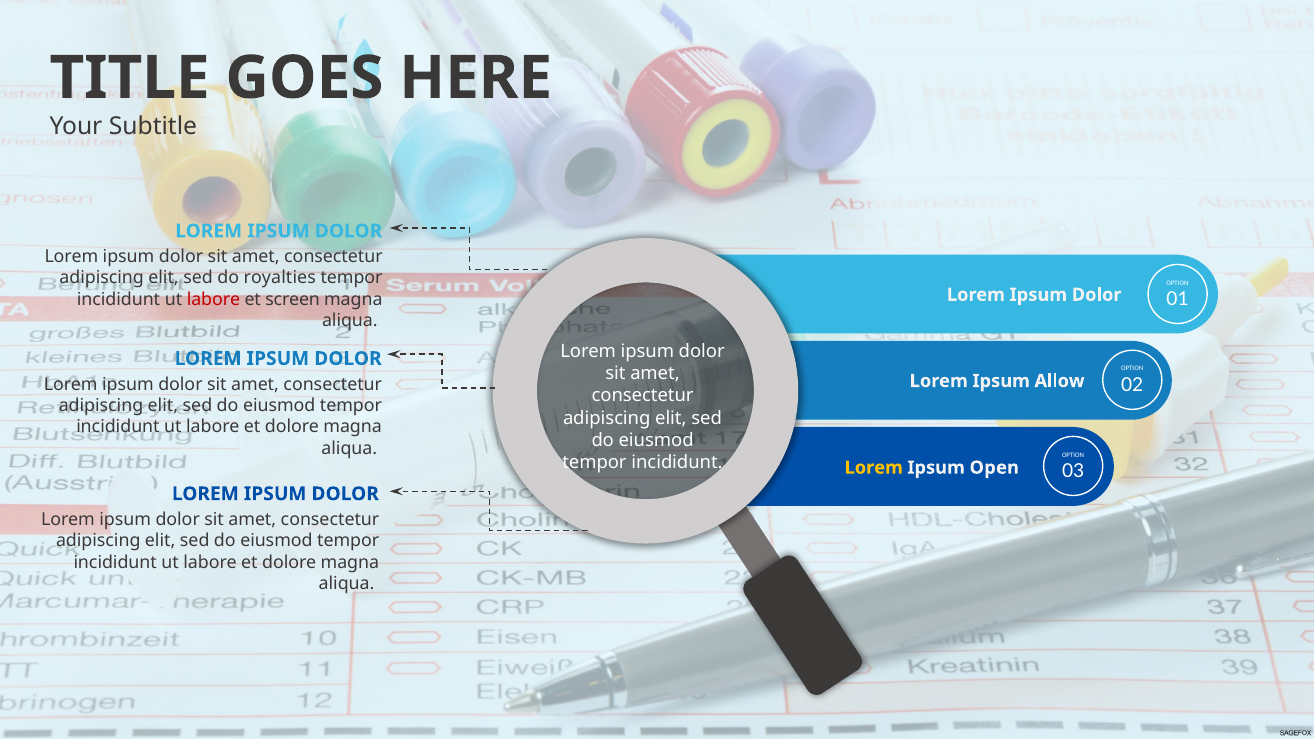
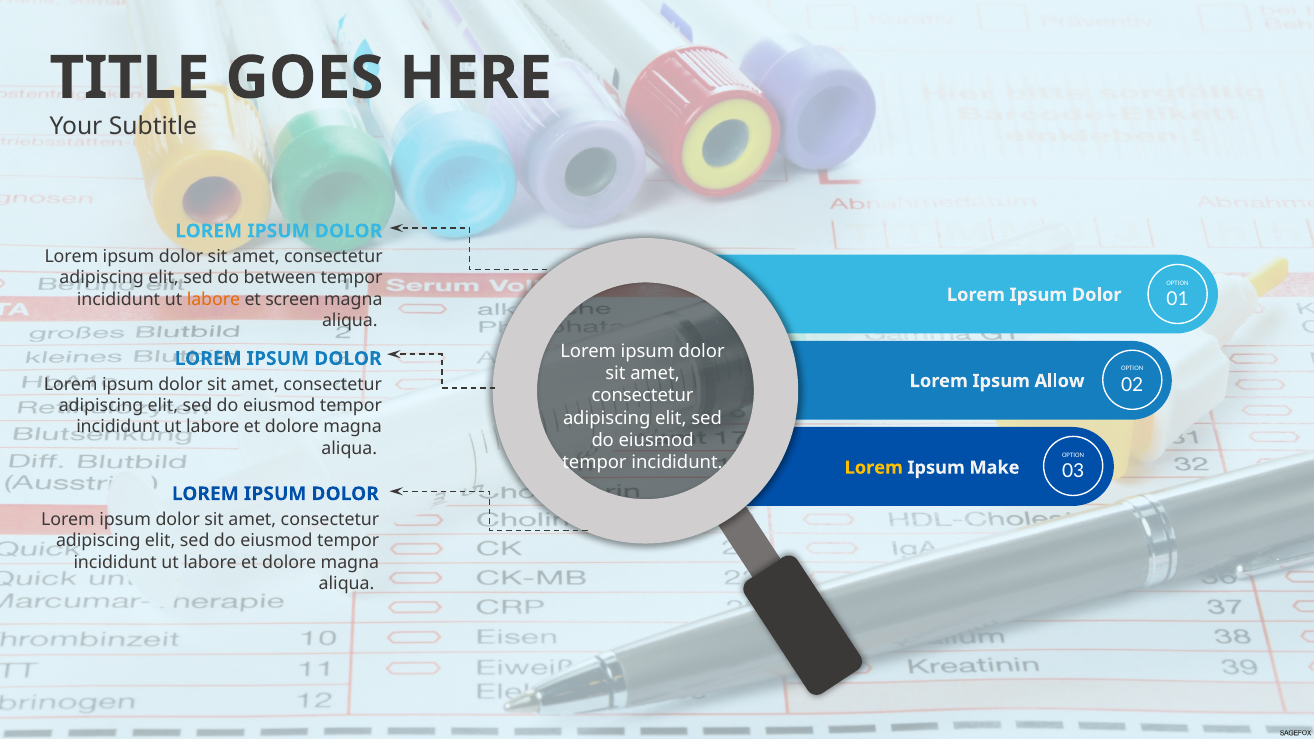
royalties: royalties -> between
labore at (213, 300) colour: red -> orange
Open: Open -> Make
